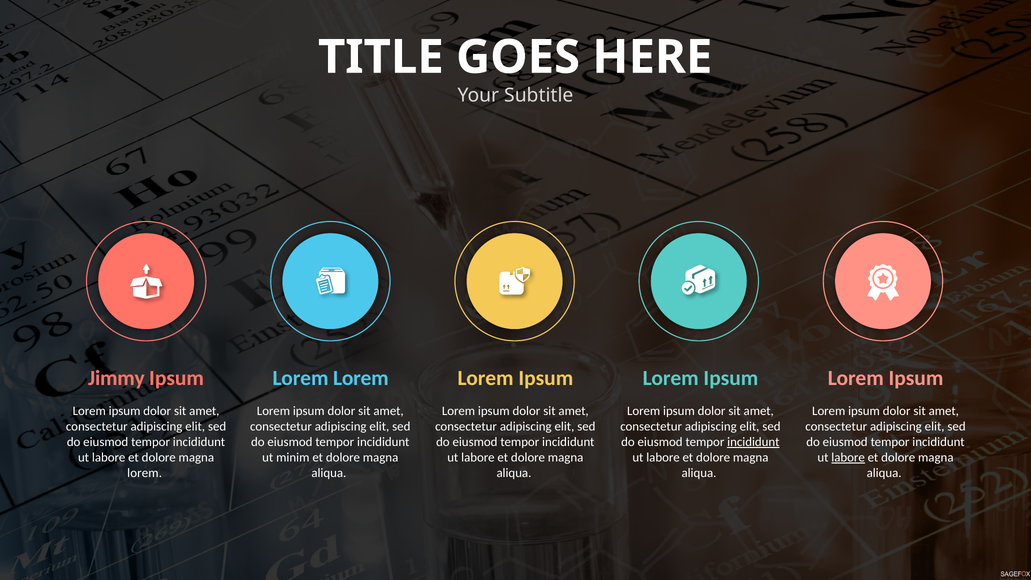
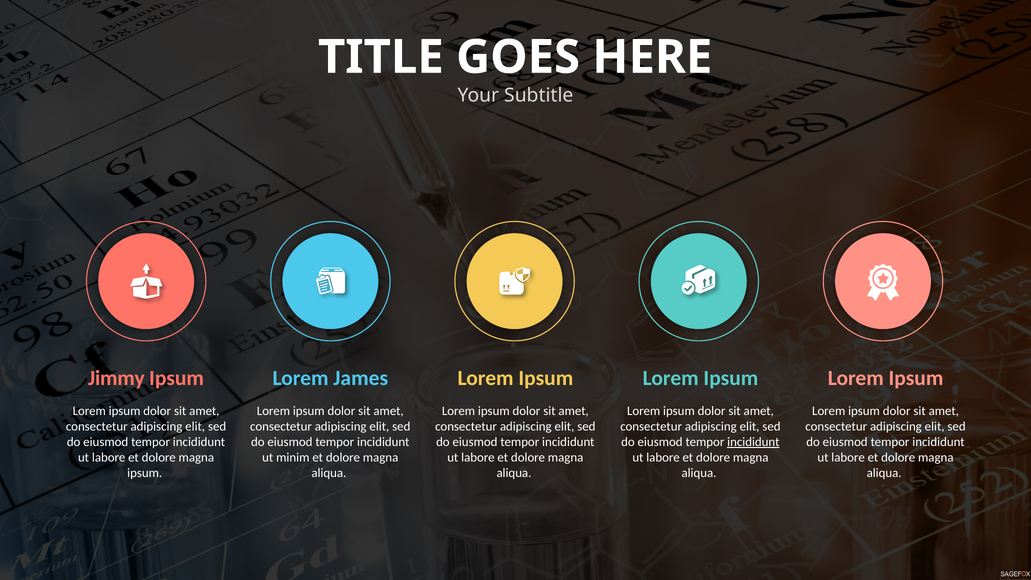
Lorem at (361, 378): Lorem -> James
labore at (848, 457) underline: present -> none
lorem at (145, 473): lorem -> ipsum
